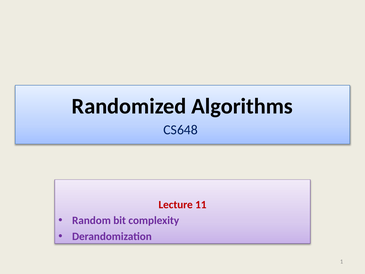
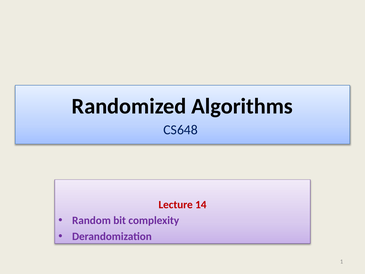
11: 11 -> 14
